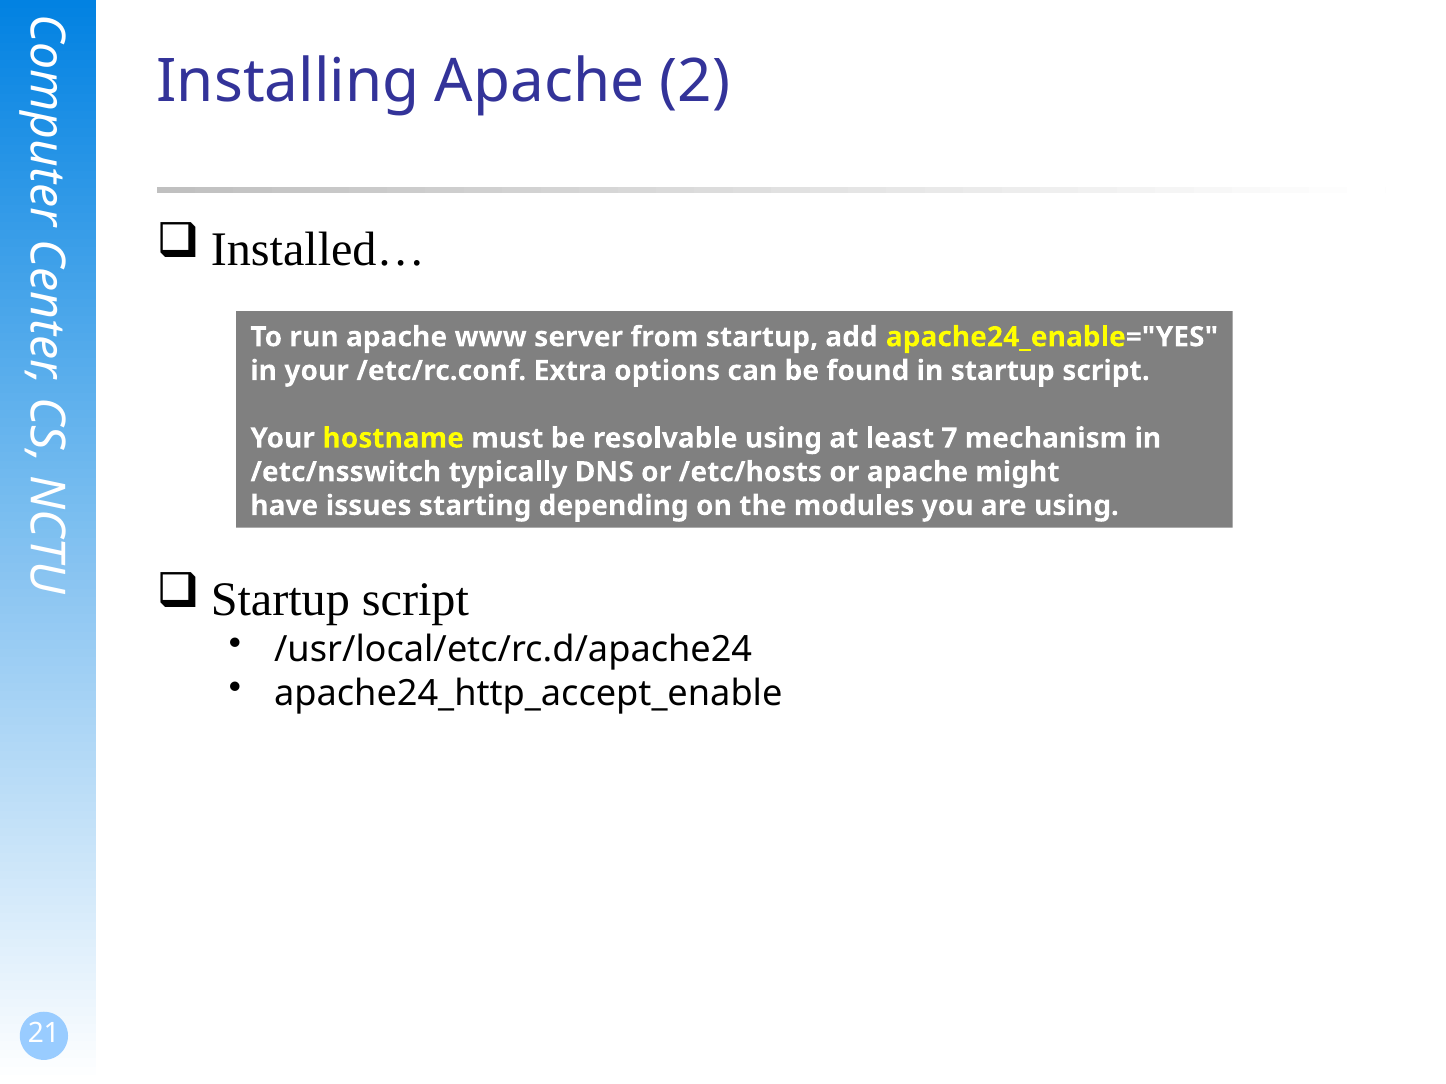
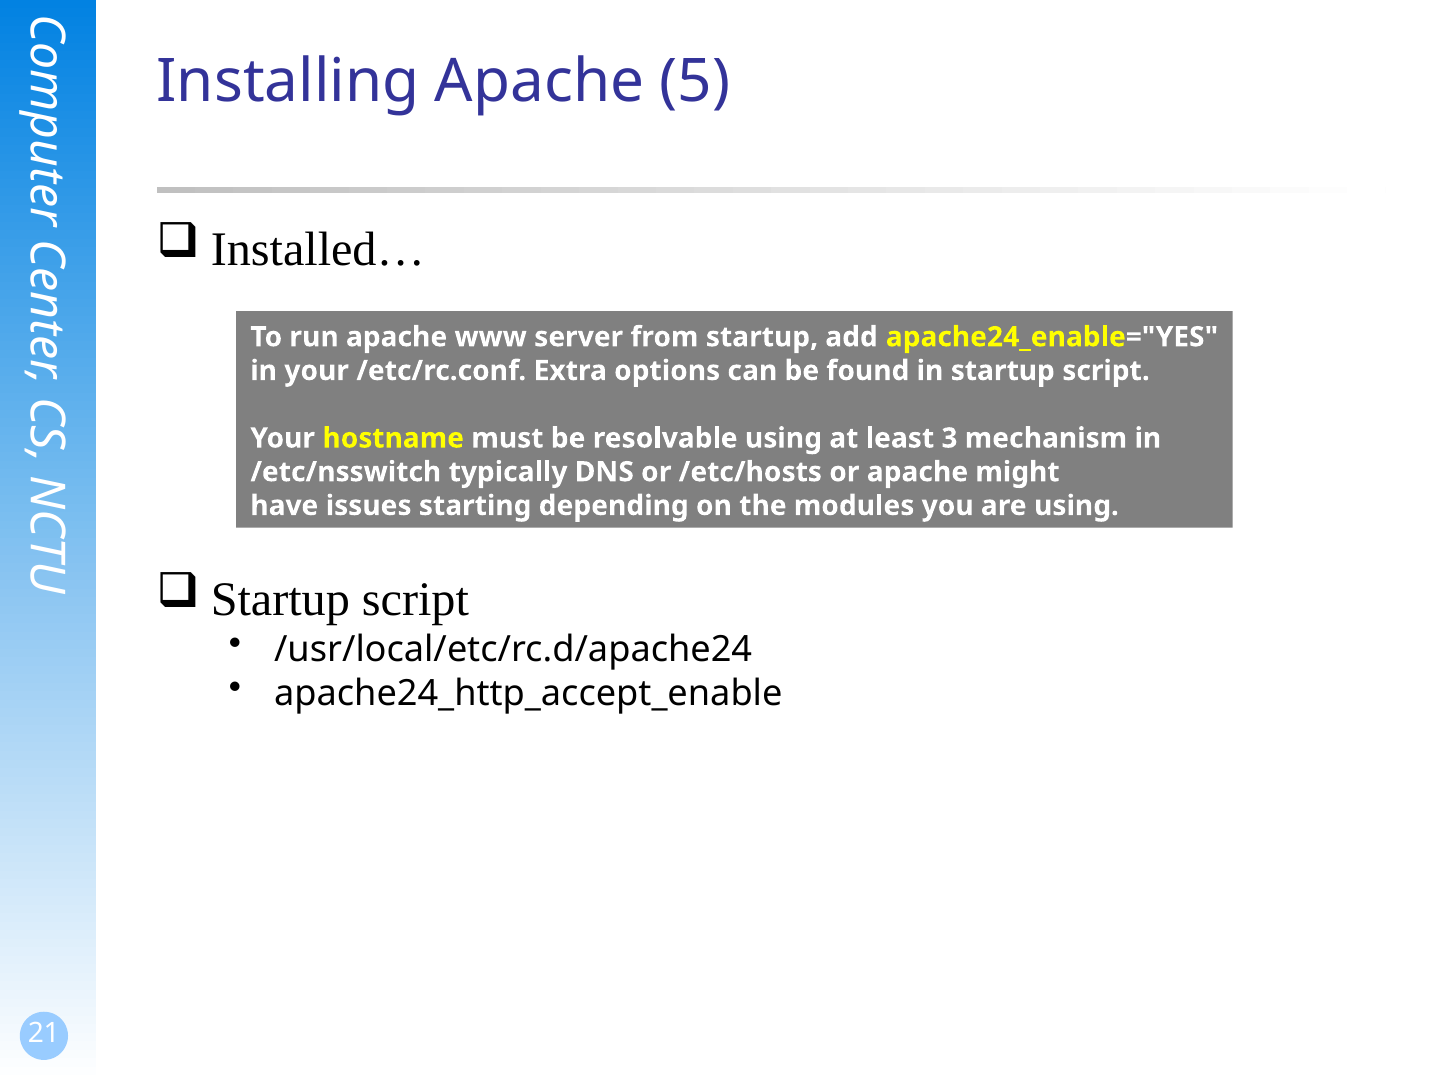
2: 2 -> 5
7: 7 -> 3
